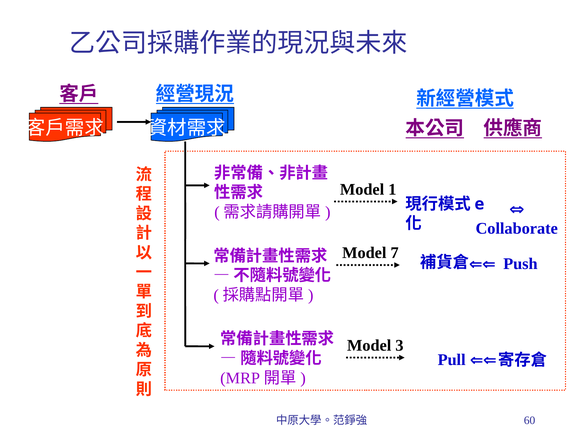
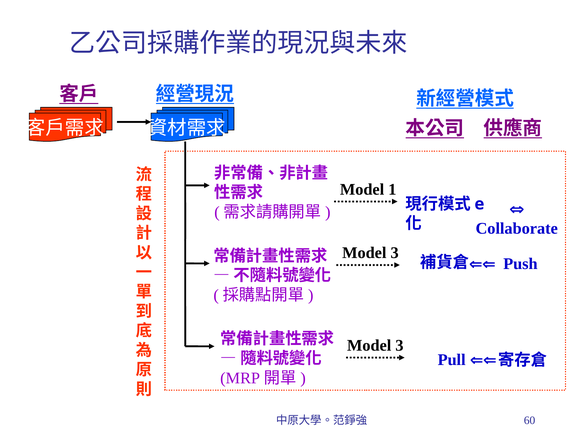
7 at (395, 253): 7 -> 3
